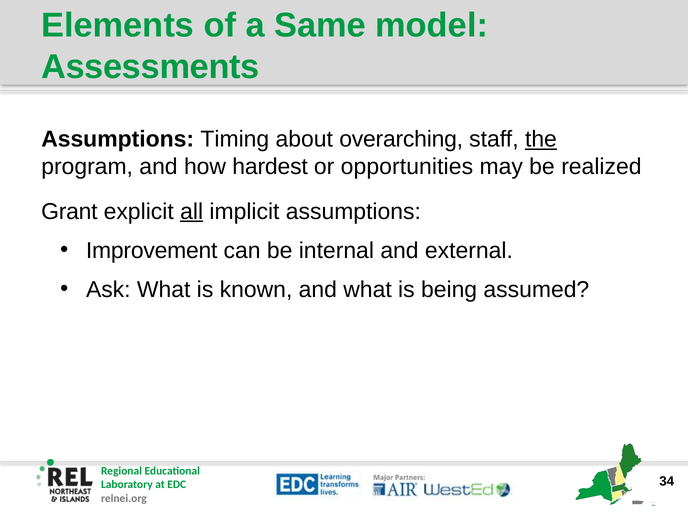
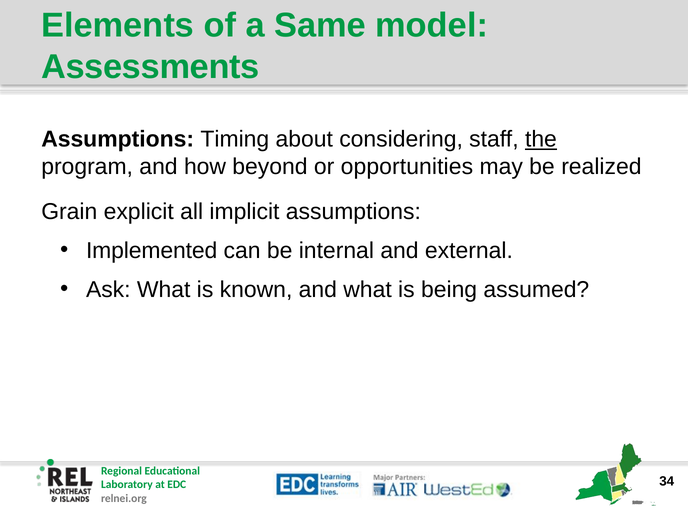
overarching: overarching -> considering
hardest: hardest -> beyond
Grant: Grant -> Grain
all underline: present -> none
Improvement: Improvement -> Implemented
